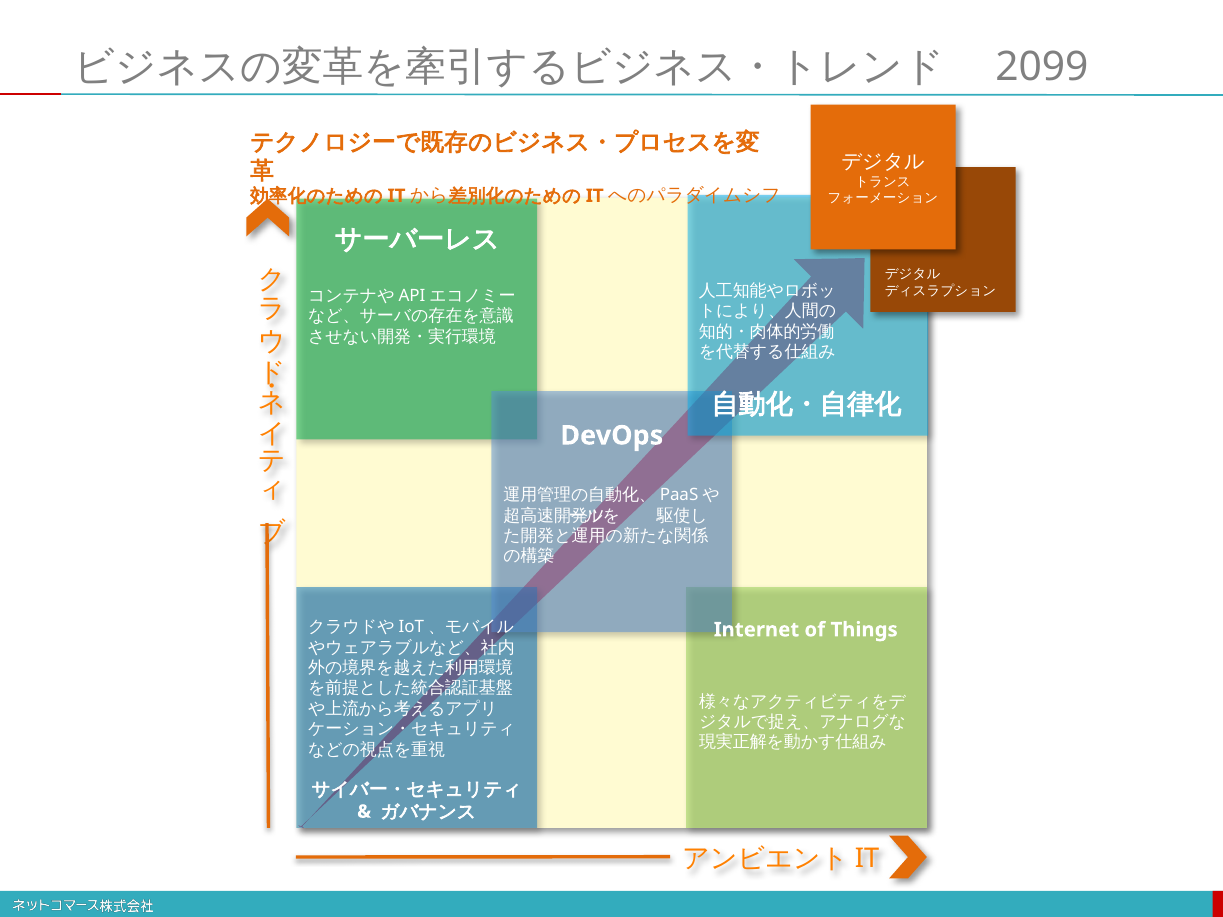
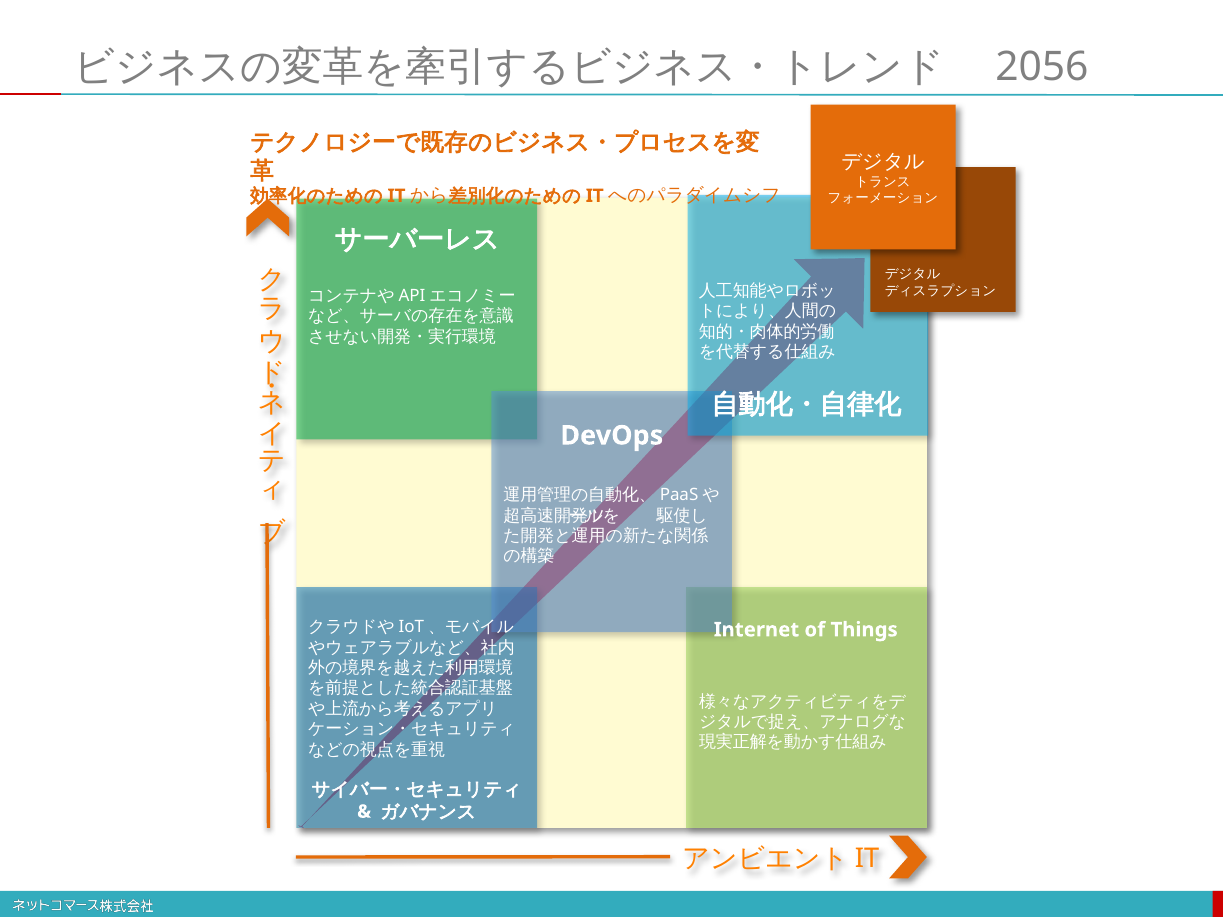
2099: 2099 -> 2056
